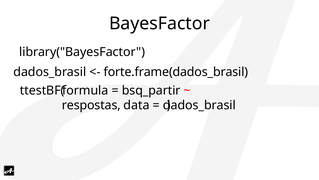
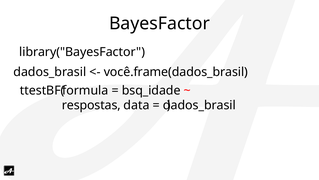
forte.frame(dados_brasil: forte.frame(dados_brasil -> você.frame(dados_brasil
bsq_partir: bsq_partir -> bsq_idade
